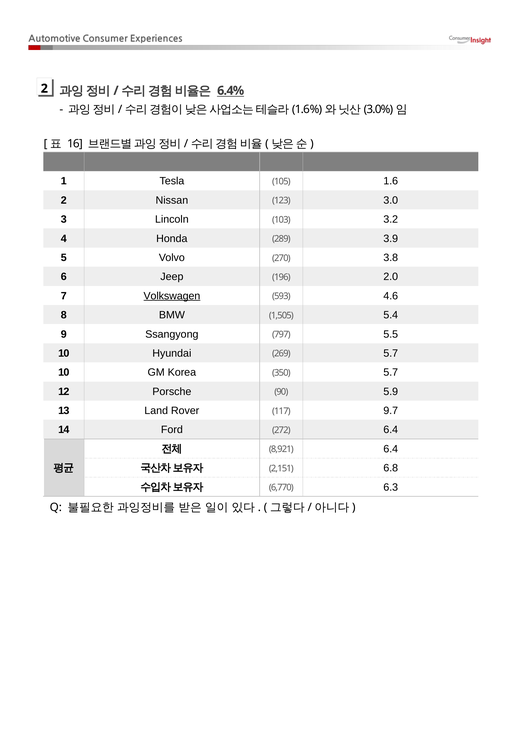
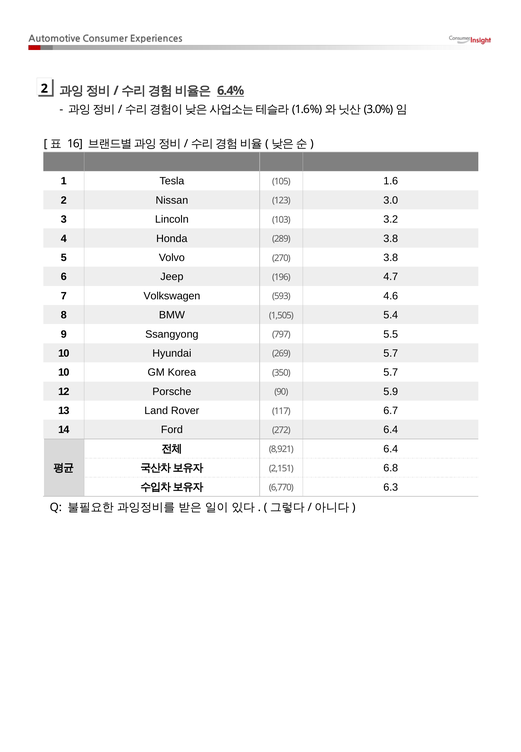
289 3.9: 3.9 -> 3.8
2.0: 2.0 -> 4.7
Volkswagen underline: present -> none
9.7: 9.7 -> 6.7
